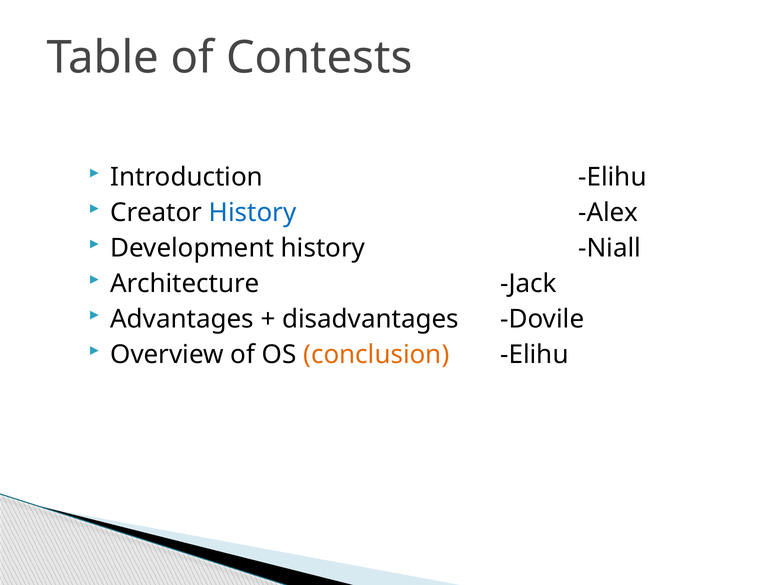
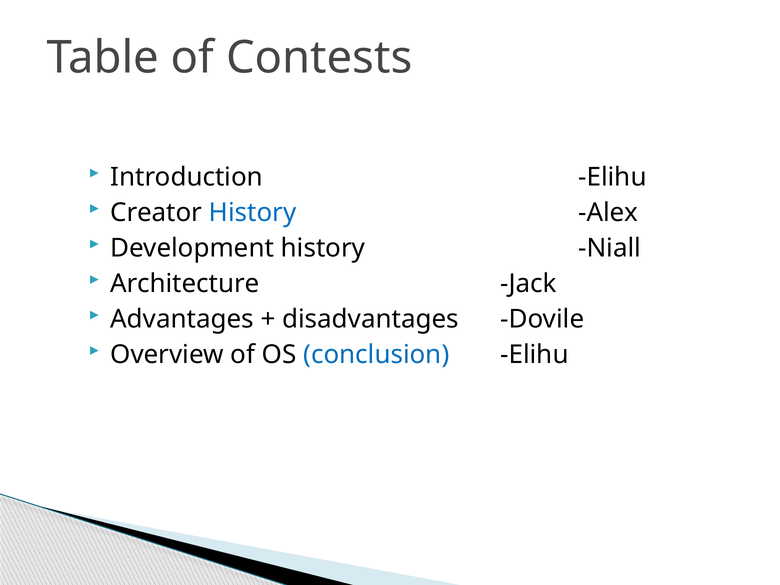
conclusion colour: orange -> blue
